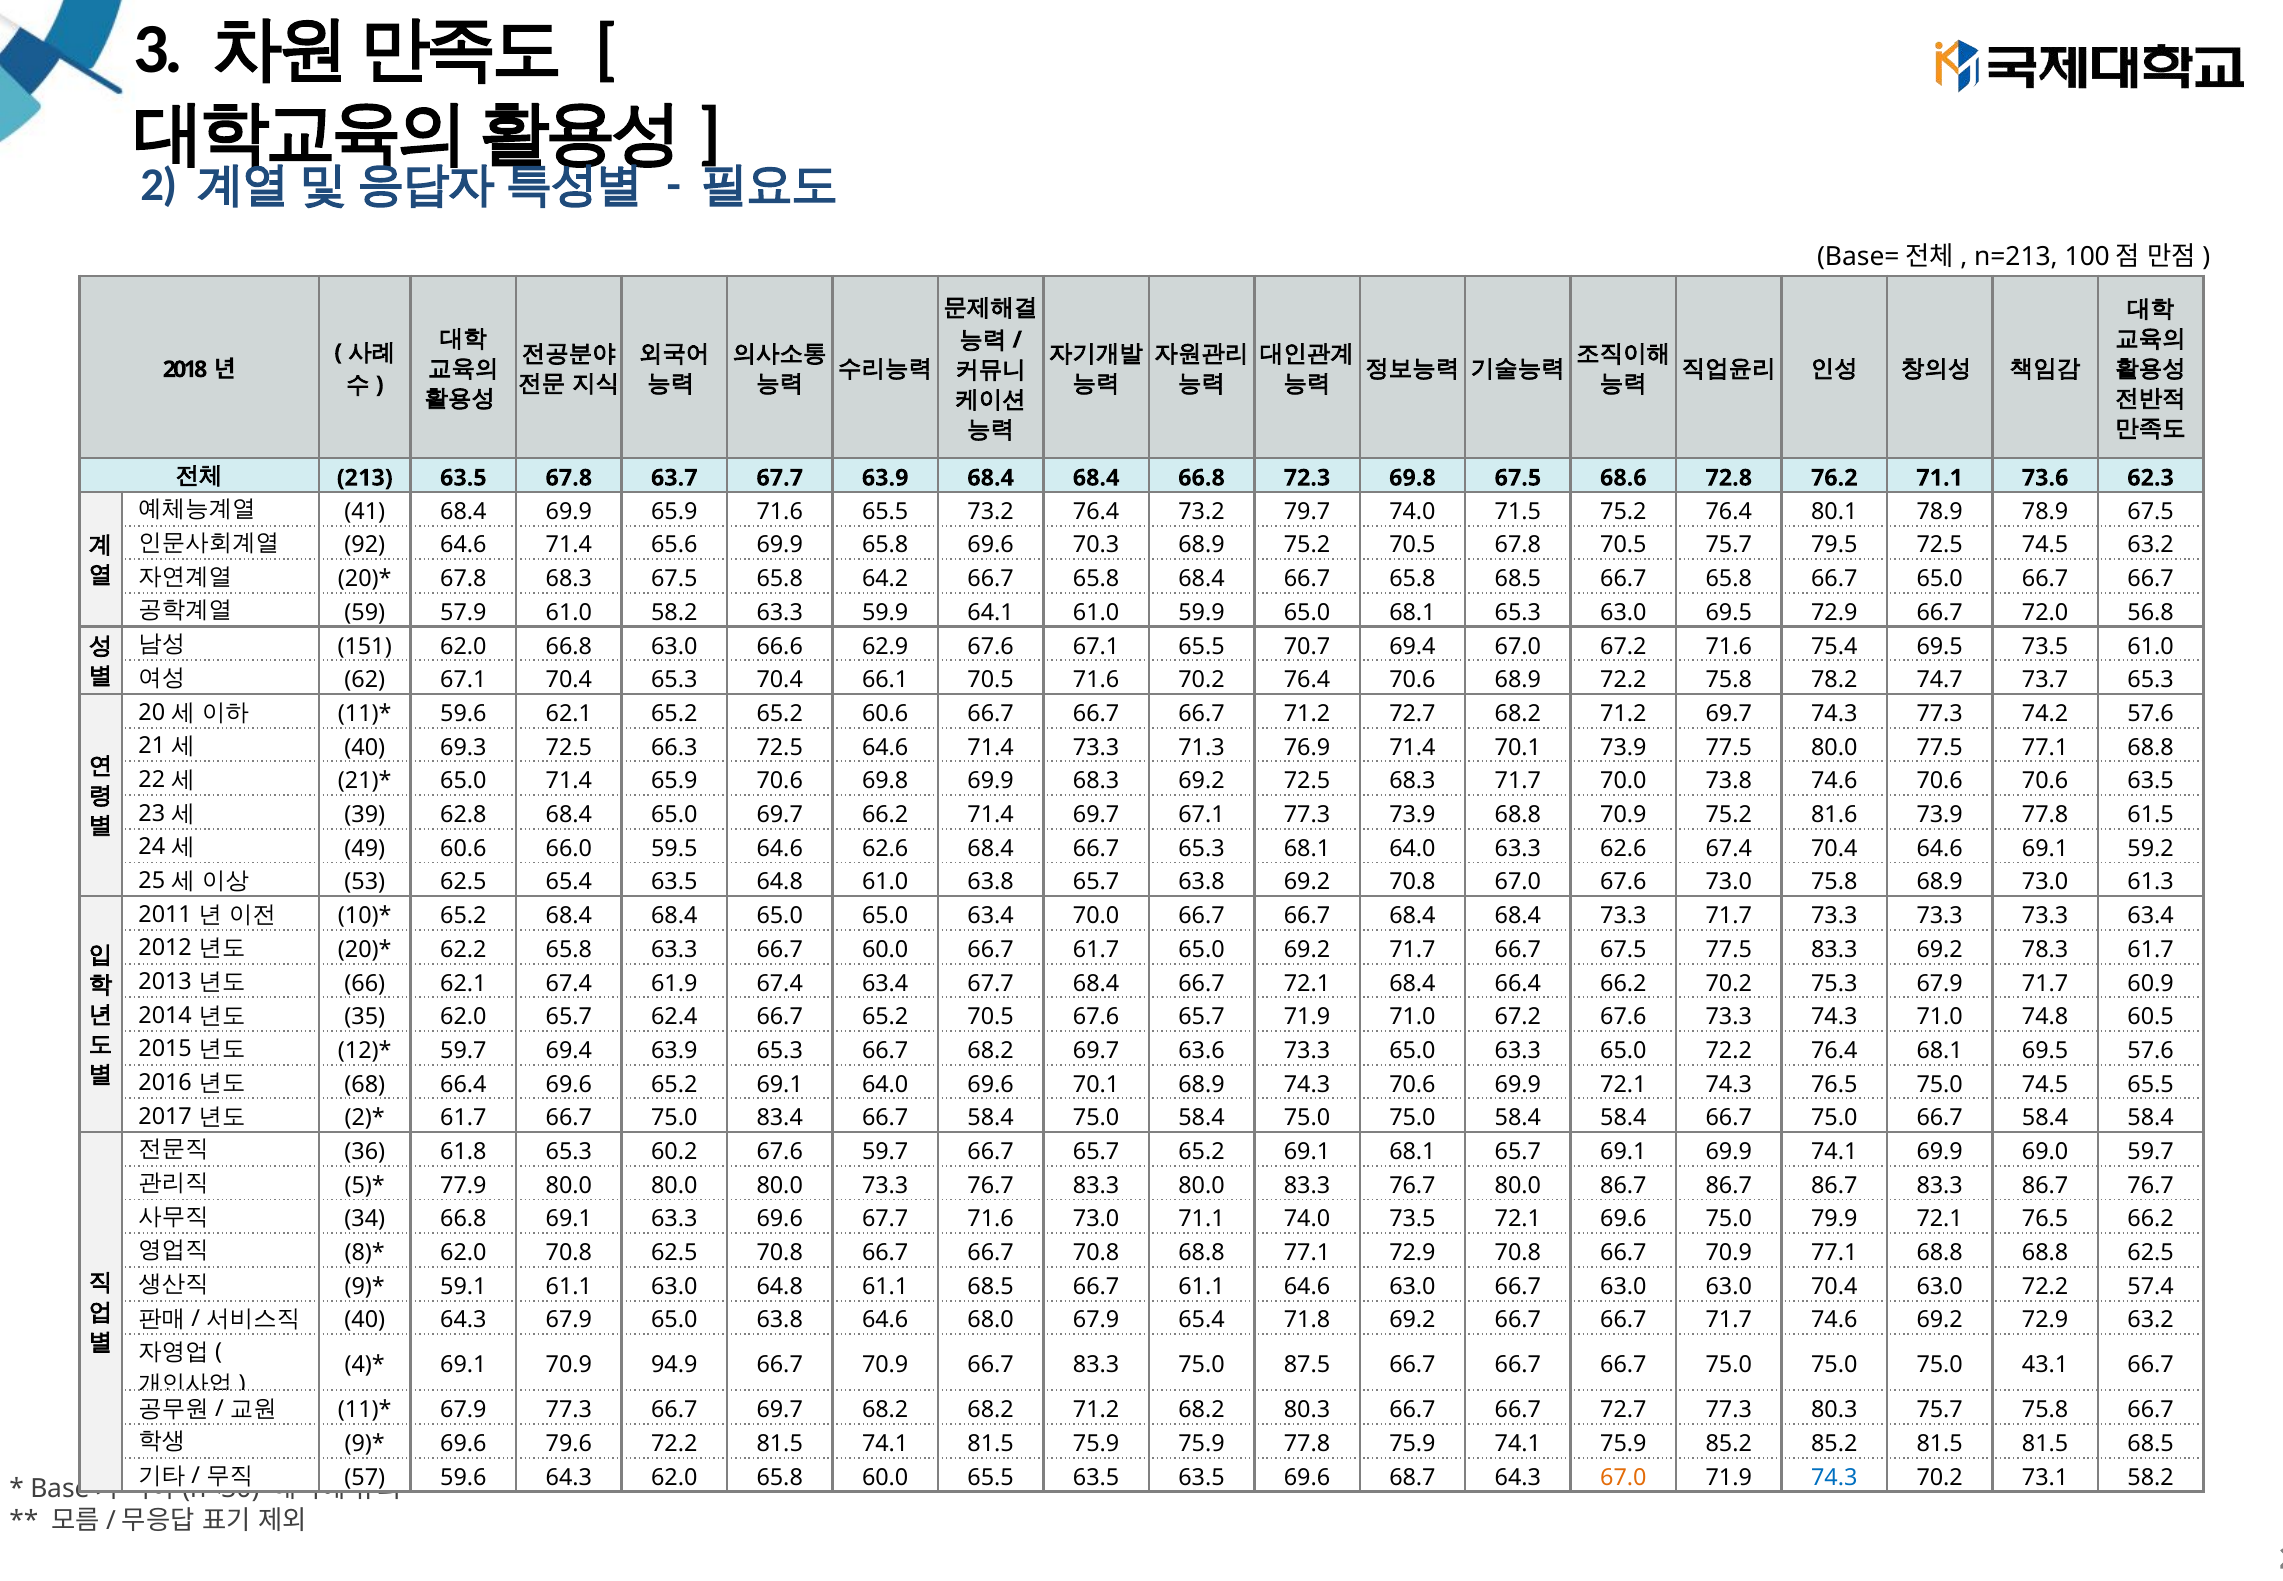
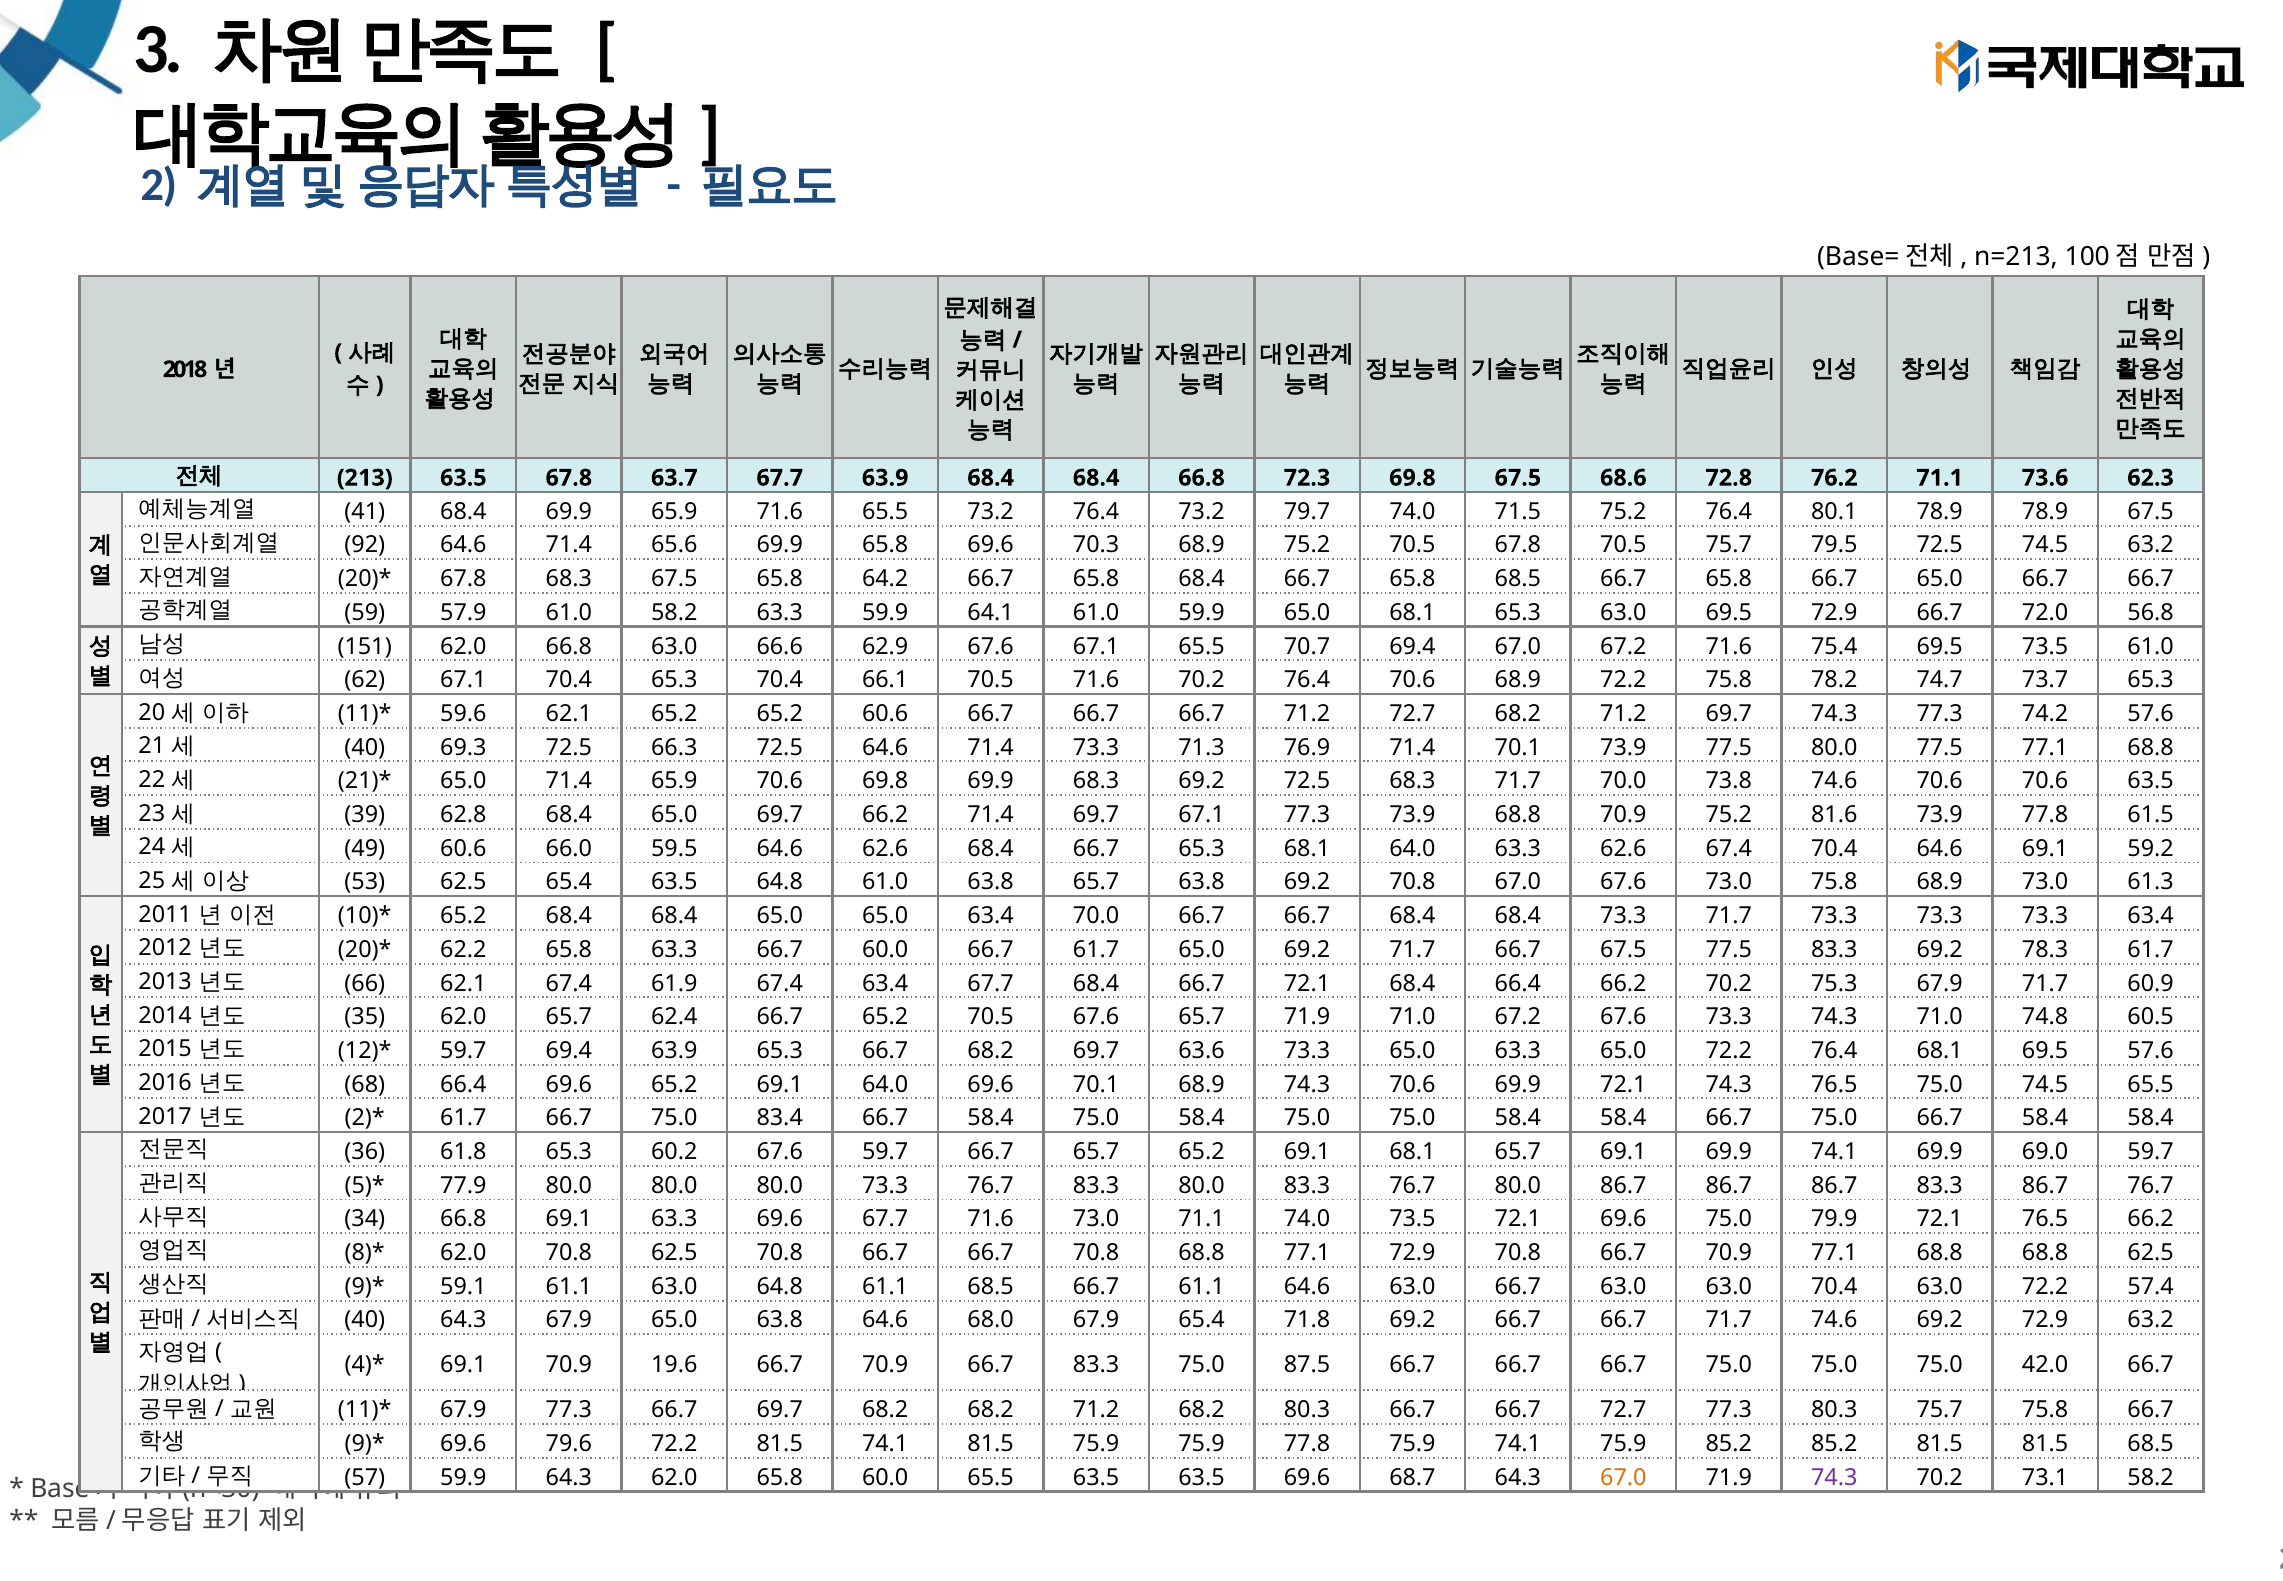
94.9: 94.9 -> 19.6
43.1: 43.1 -> 42.0
59.6 at (463, 1477): 59.6 -> 59.9
74.3 at (1834, 1477) colour: blue -> purple
